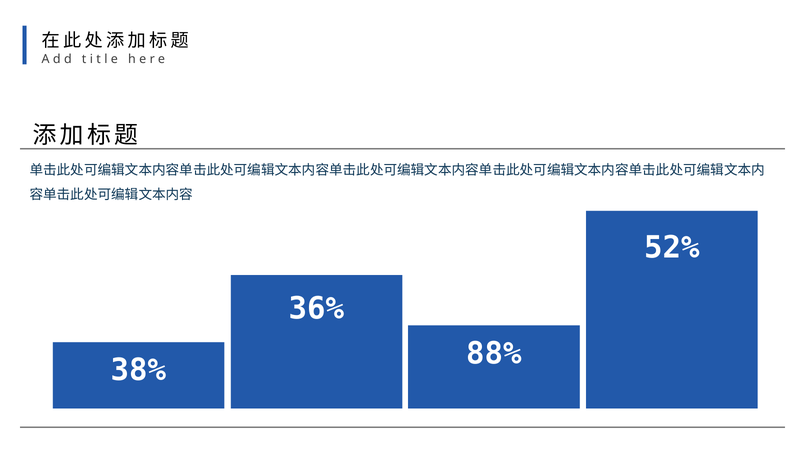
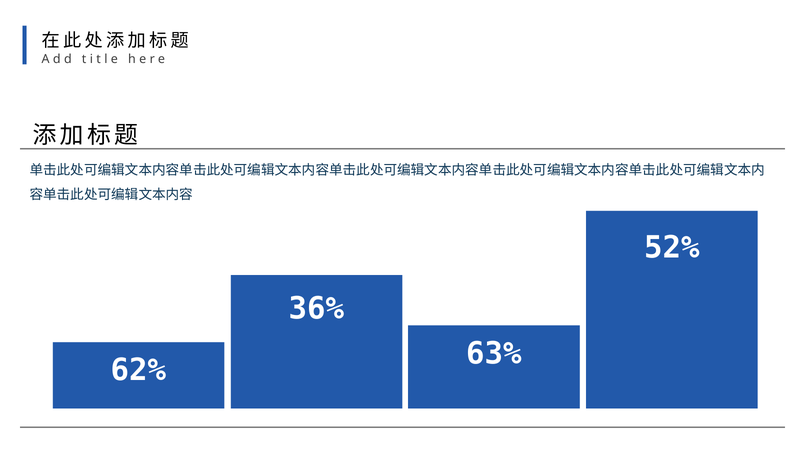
88%: 88% -> 63%
38%: 38% -> 62%
